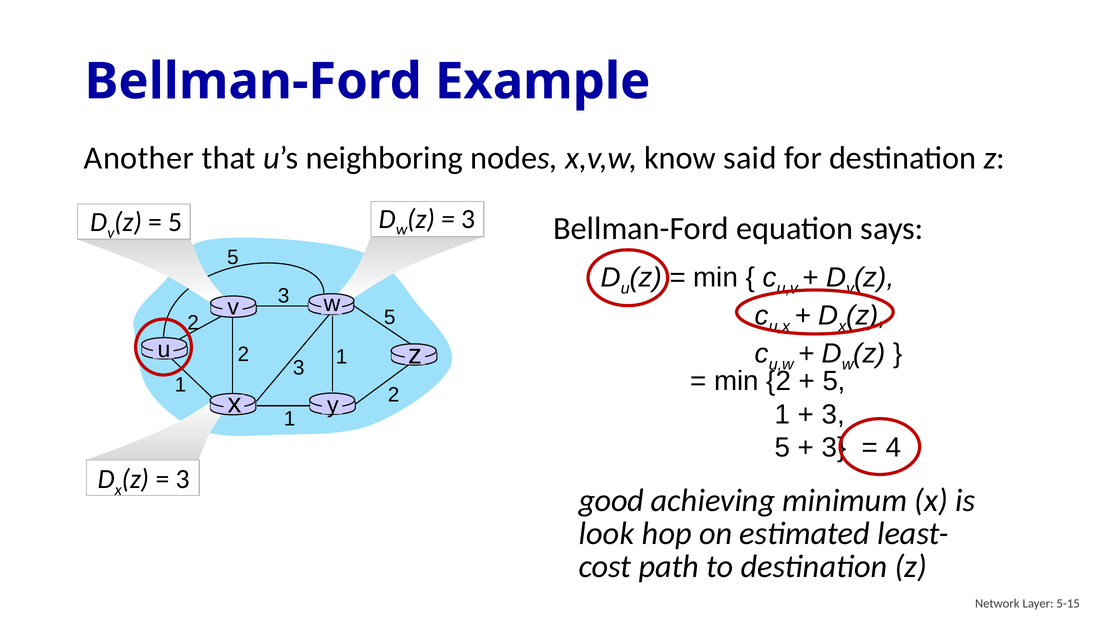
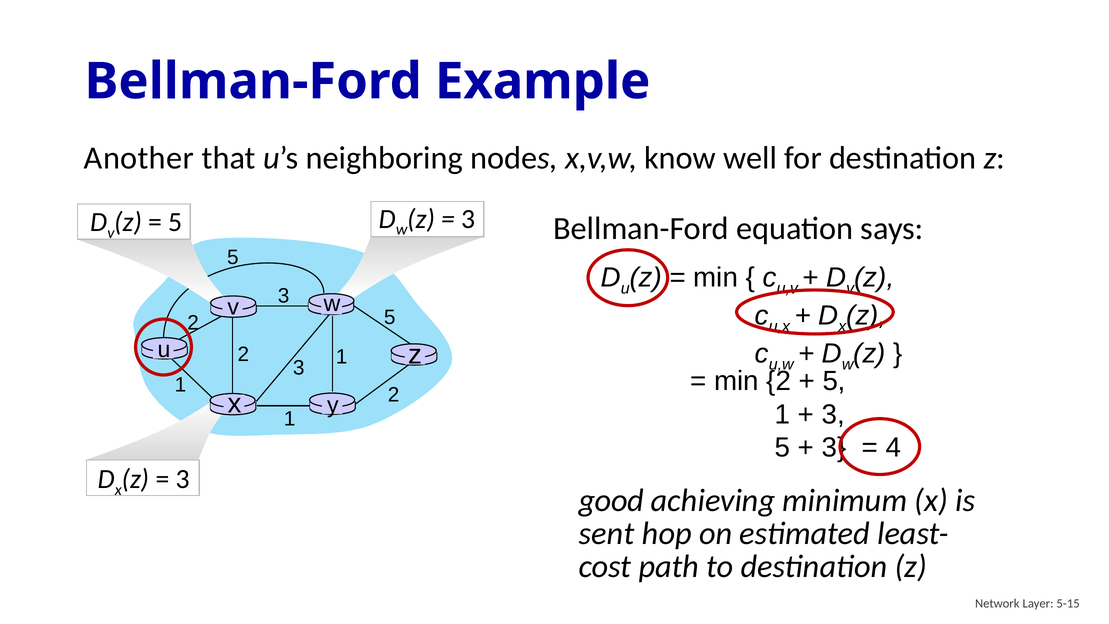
said: said -> well
look: look -> sent
